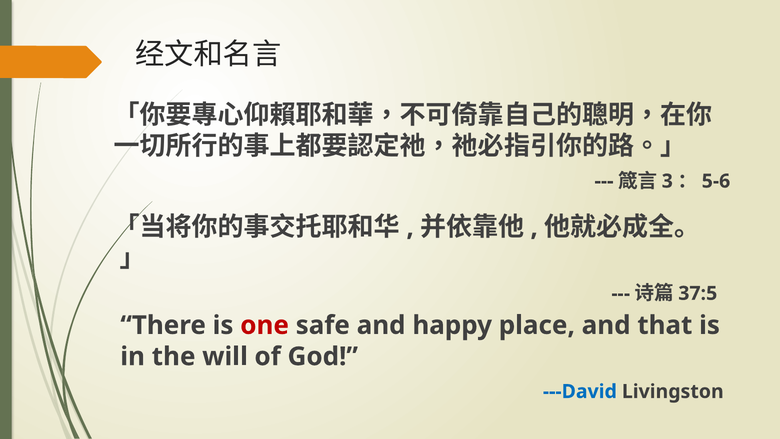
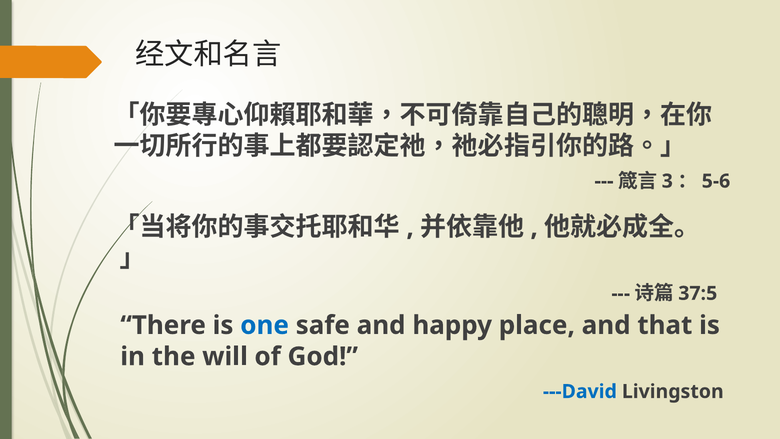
one colour: red -> blue
